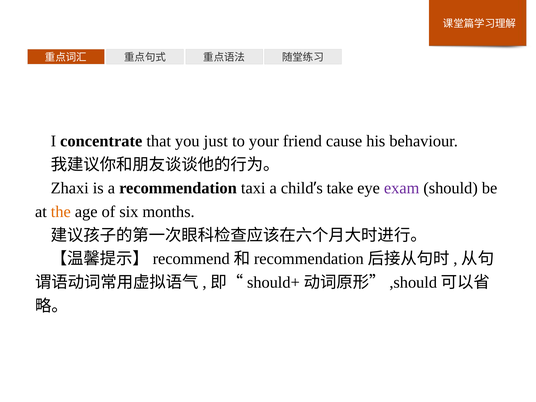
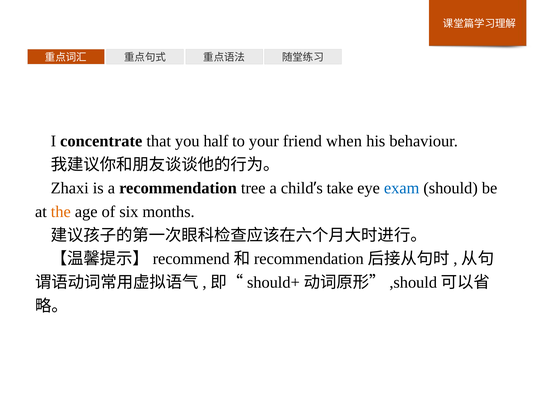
just: just -> half
cause: cause -> when
taxi: taxi -> tree
exam colour: purple -> blue
